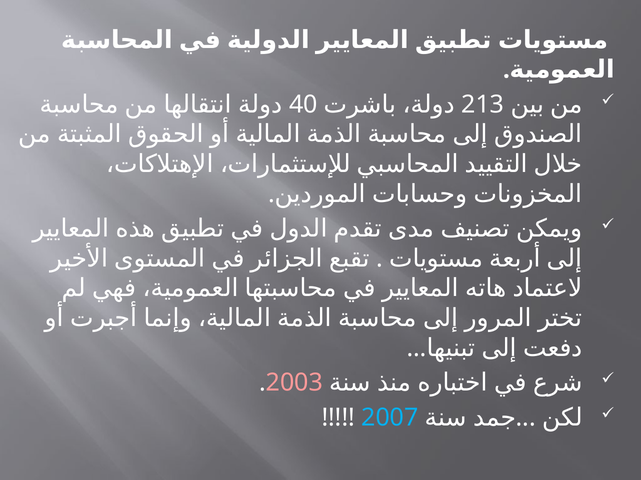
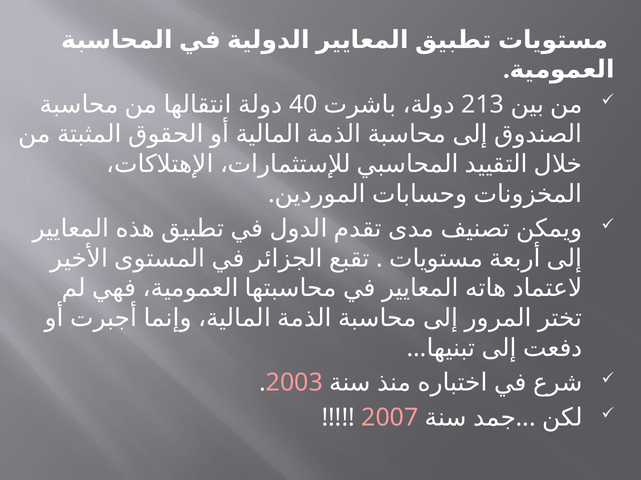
2007 colour: light blue -> pink
